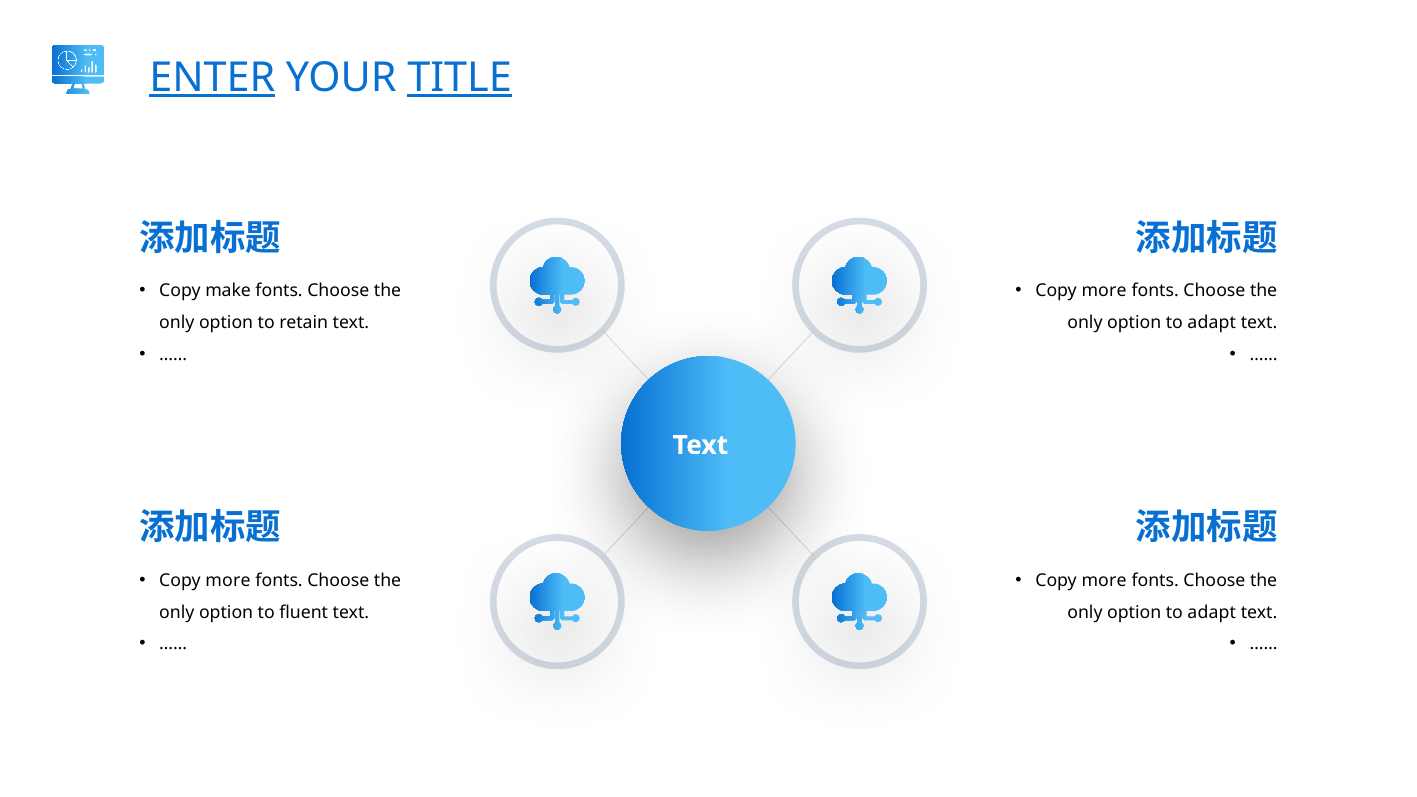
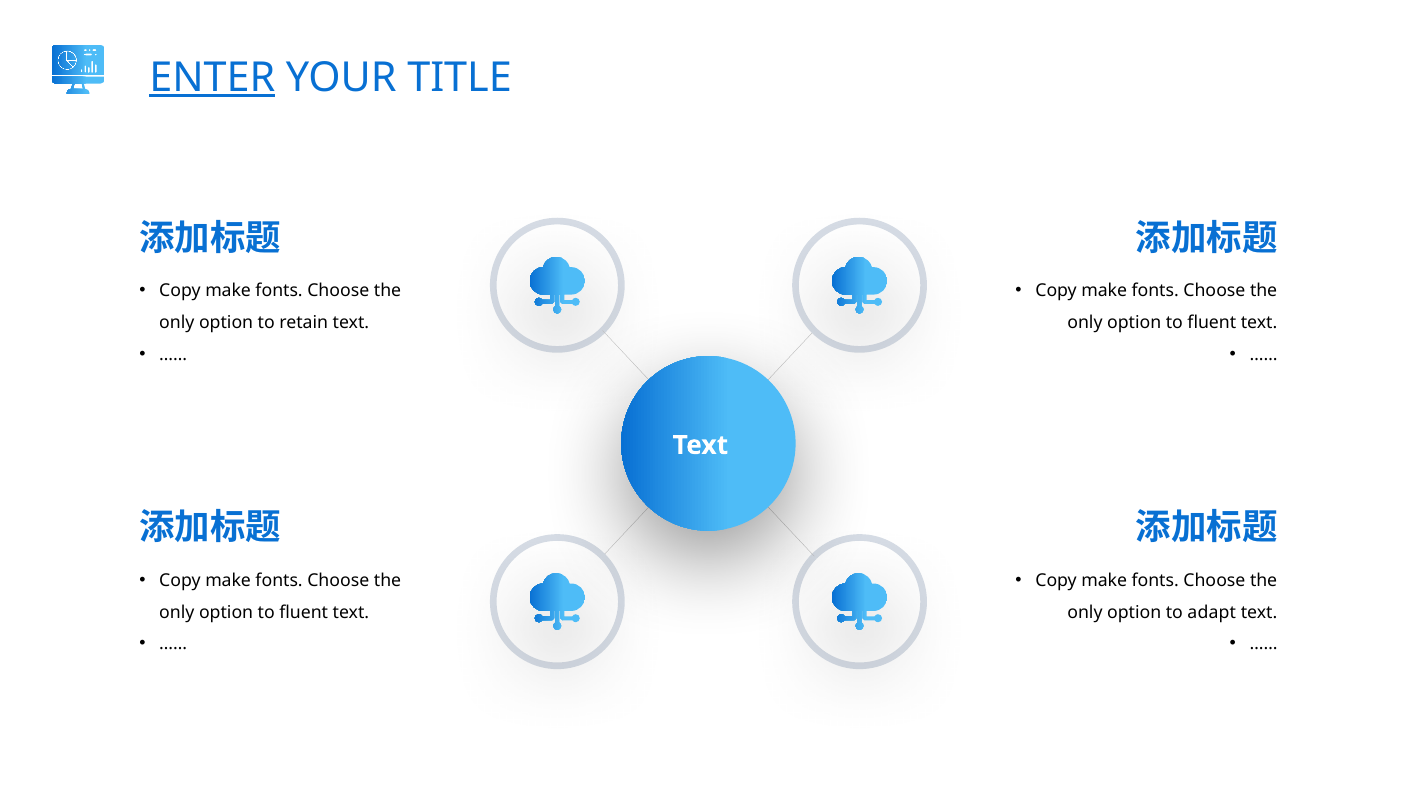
TITLE underline: present -> none
more at (1104, 291): more -> make
adapt at (1212, 323): adapt -> fluent
more at (228, 580): more -> make
more at (1104, 580): more -> make
